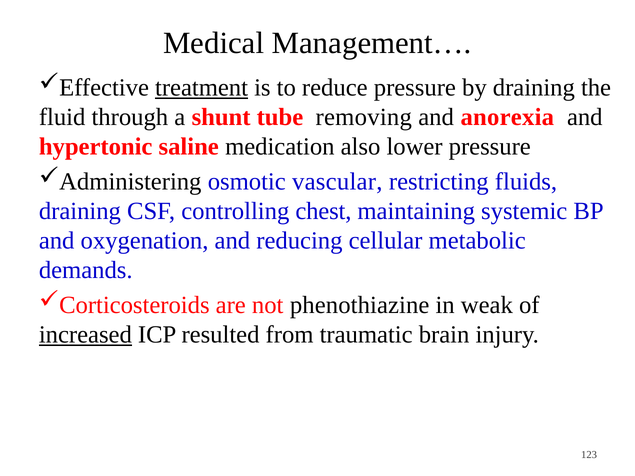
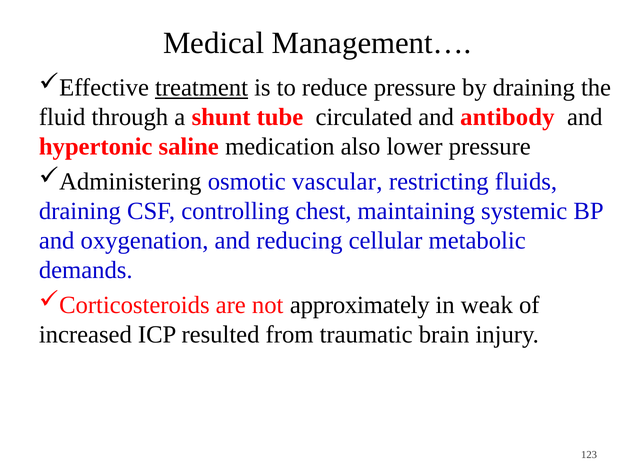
removing: removing -> circulated
anorexia: anorexia -> antibody
phenothiazine: phenothiazine -> approximately
increased underline: present -> none
